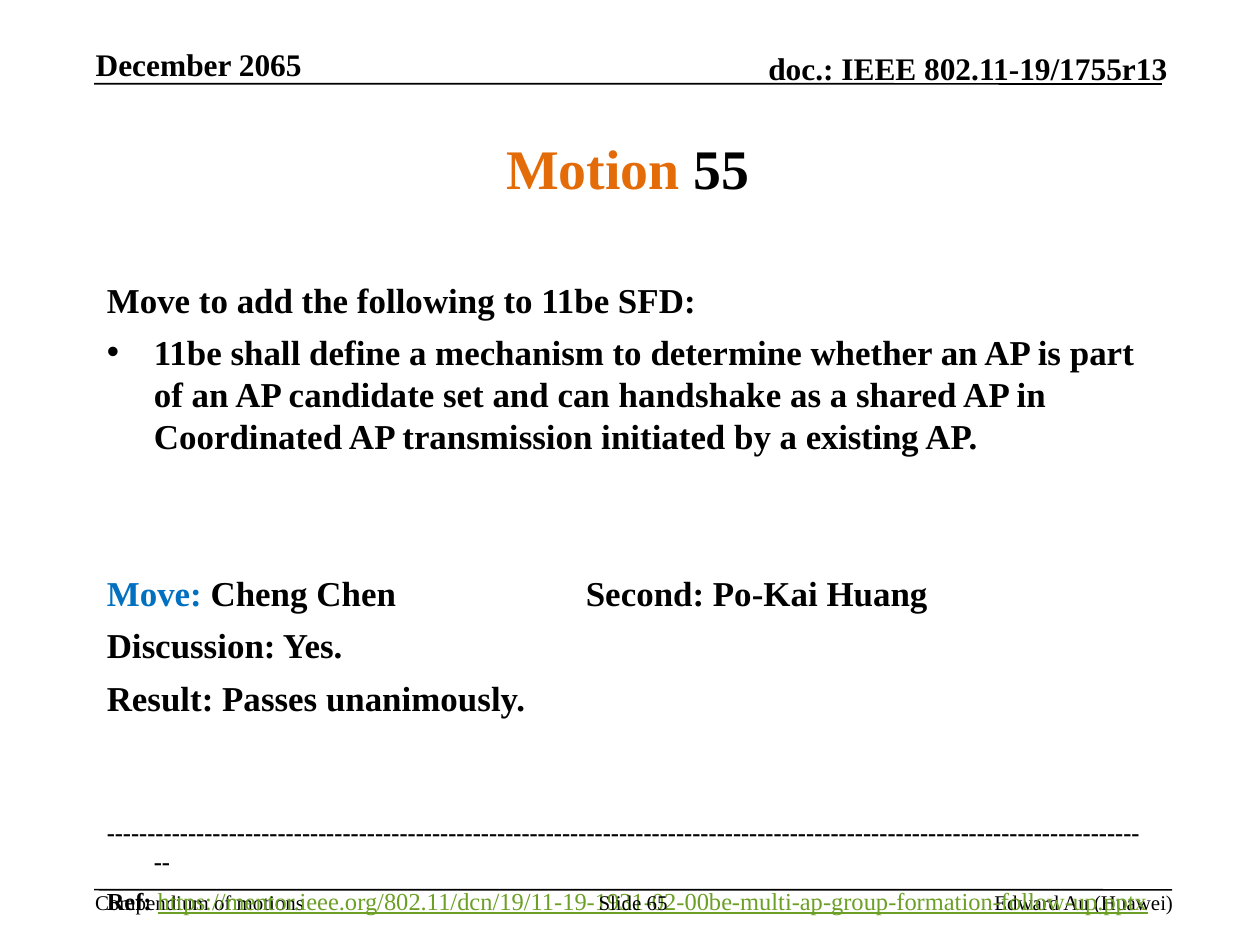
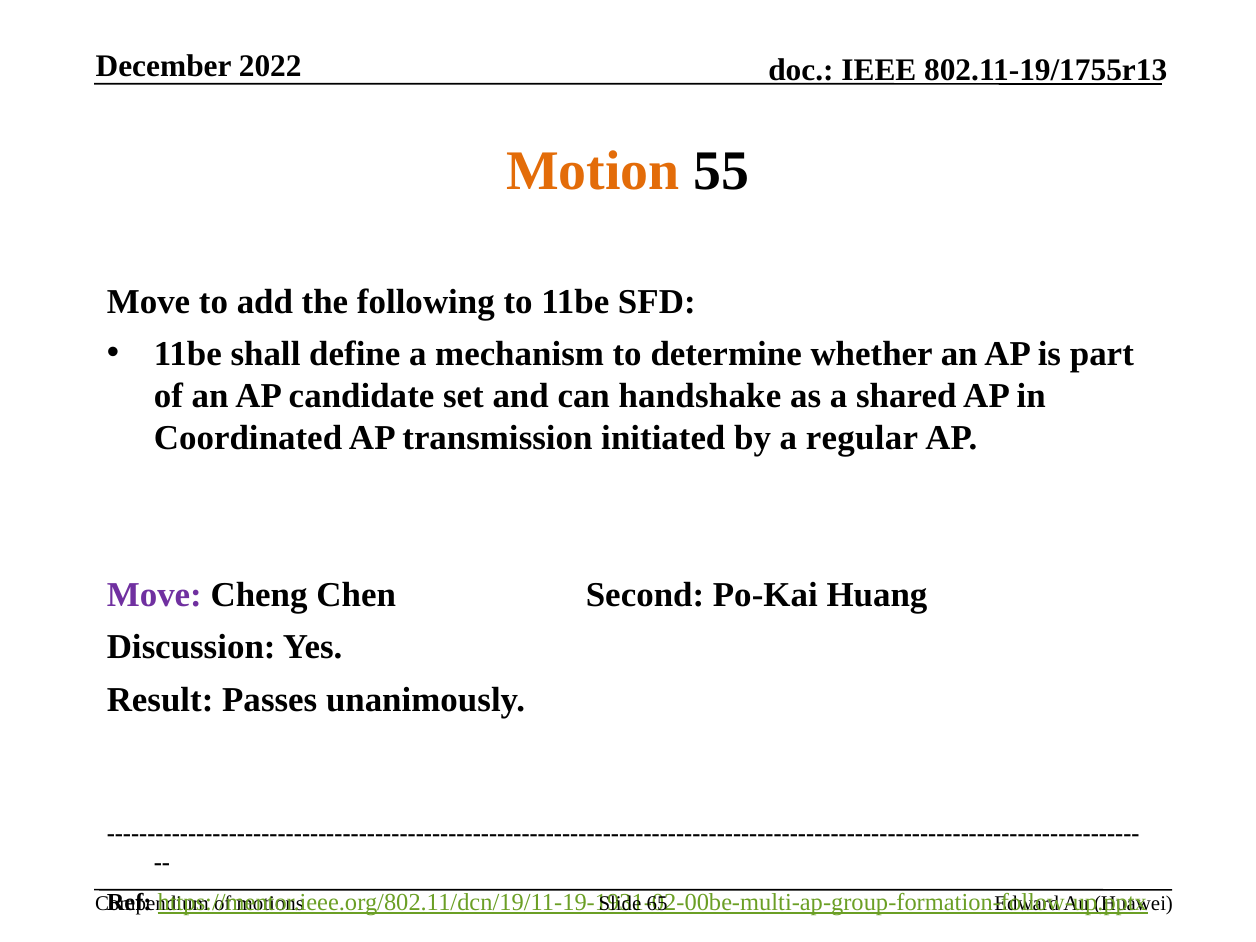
2065: 2065 -> 2022
existing: existing -> regular
Move at (154, 595) colour: blue -> purple
